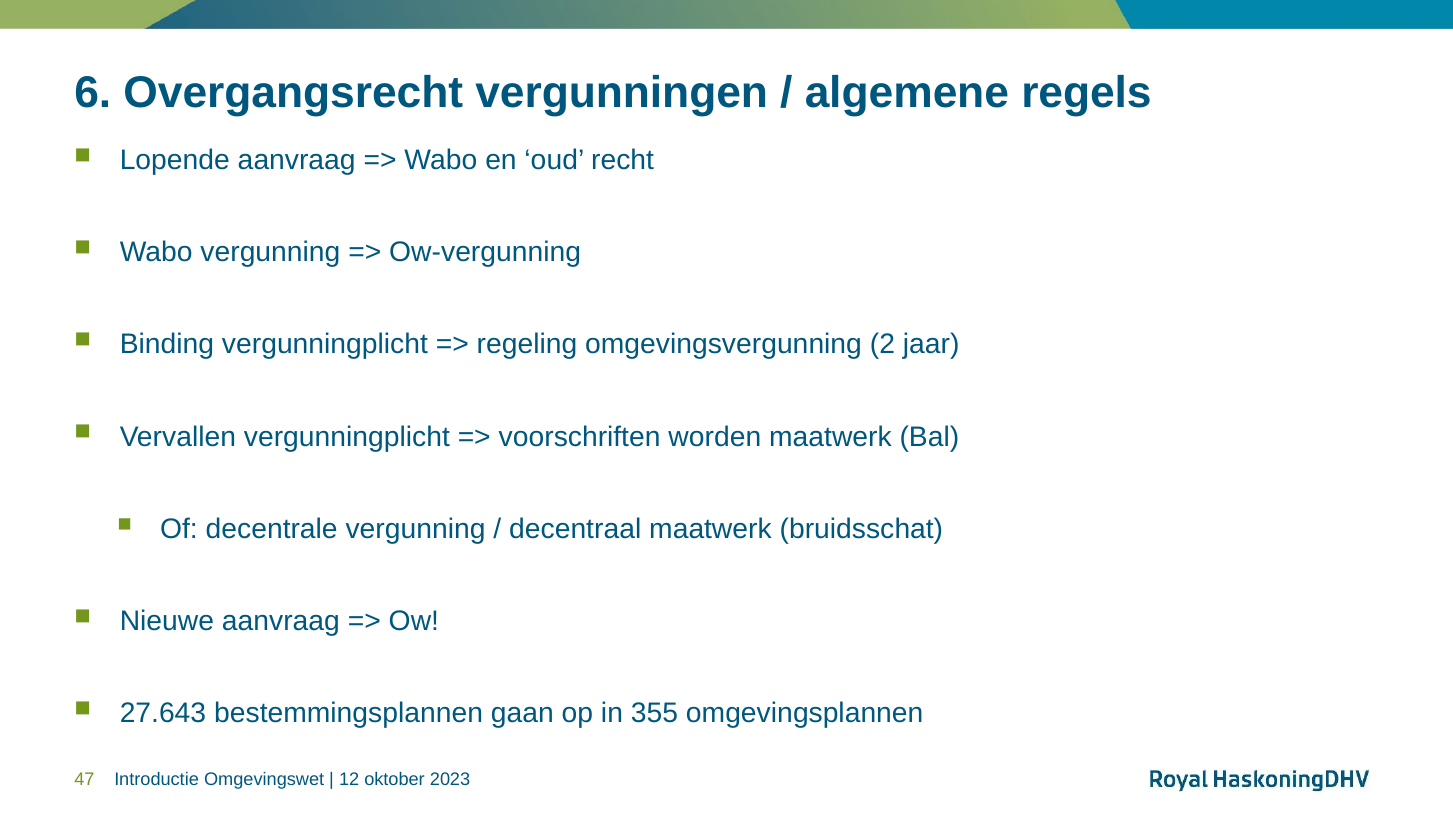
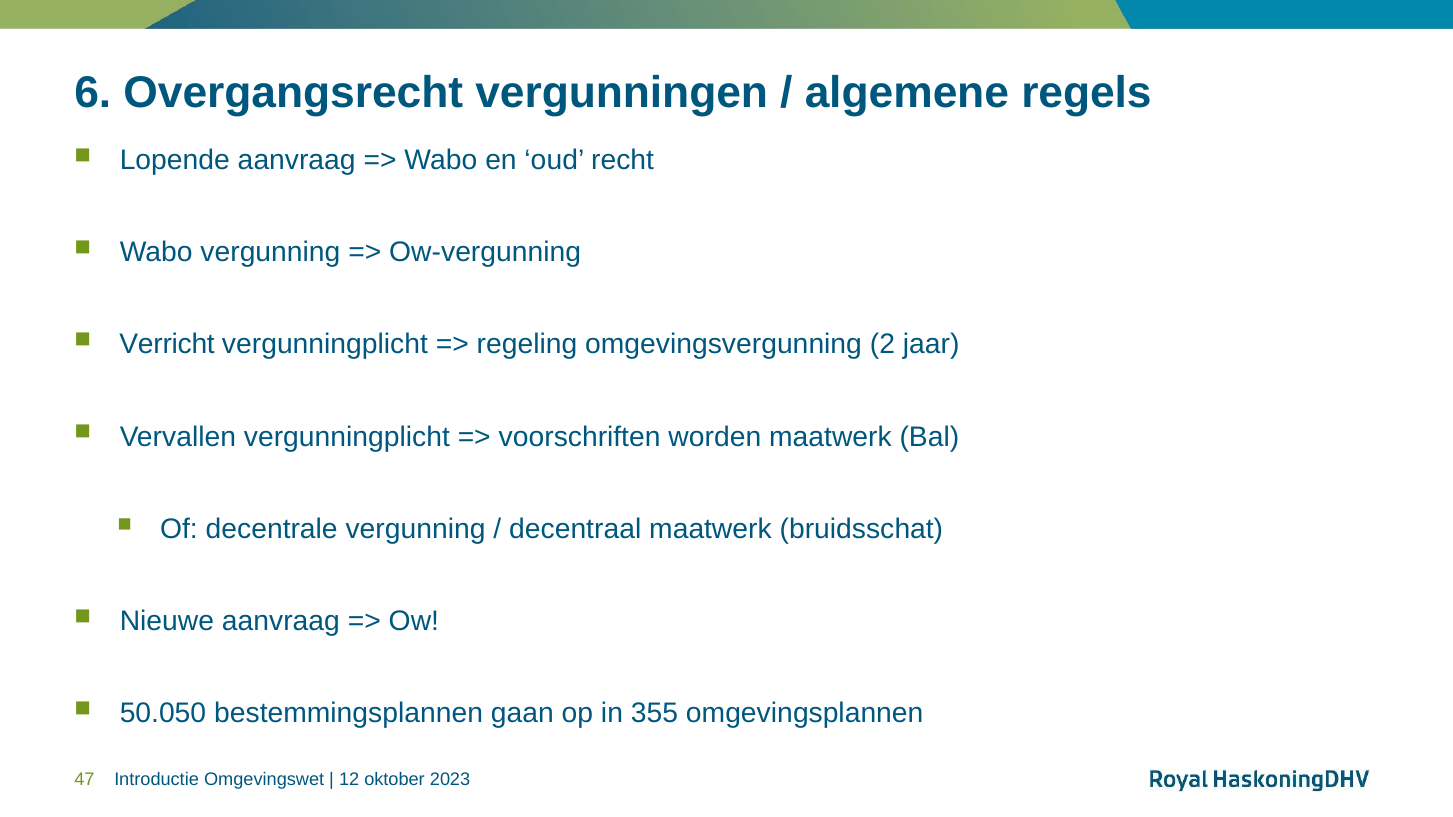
Binding: Binding -> Verricht
27.643: 27.643 -> 50.050
